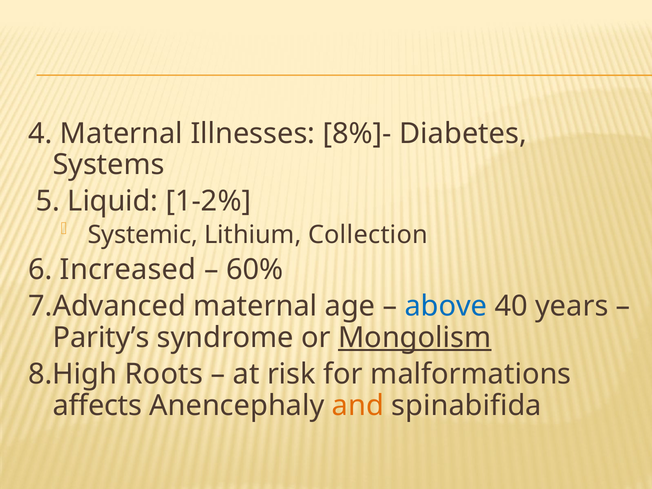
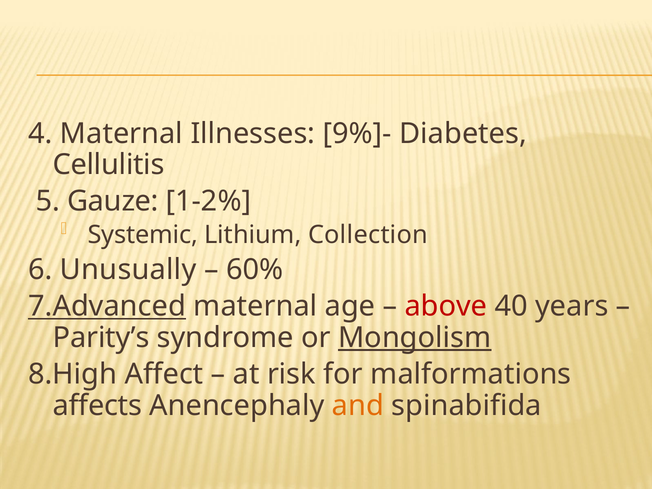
8%]-: 8%]- -> 9%]-
Systems: Systems -> Cellulitis
Liquid: Liquid -> Gauze
Increased: Increased -> Unusually
7.Advanced underline: none -> present
above colour: blue -> red
Roots: Roots -> Affect
